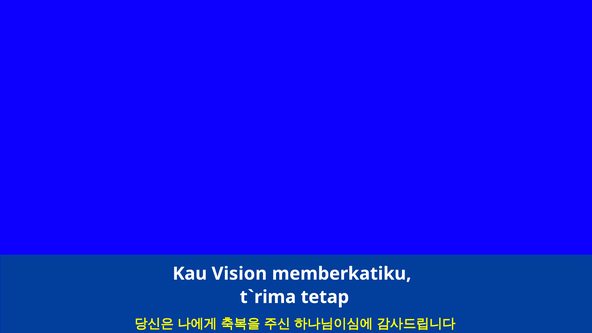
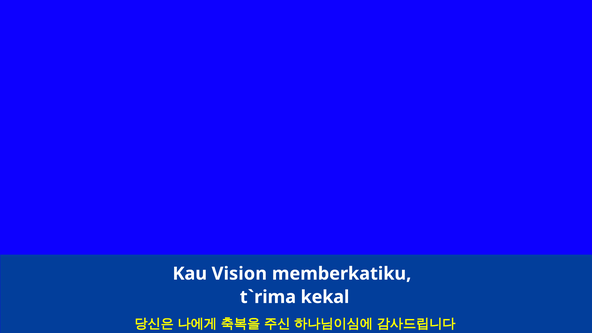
tetap: tetap -> kekal
